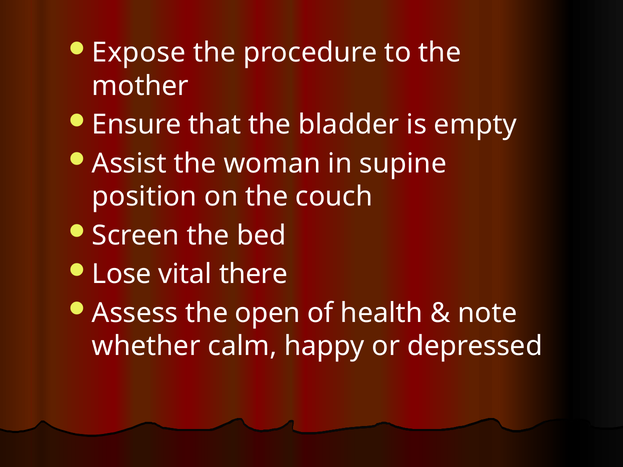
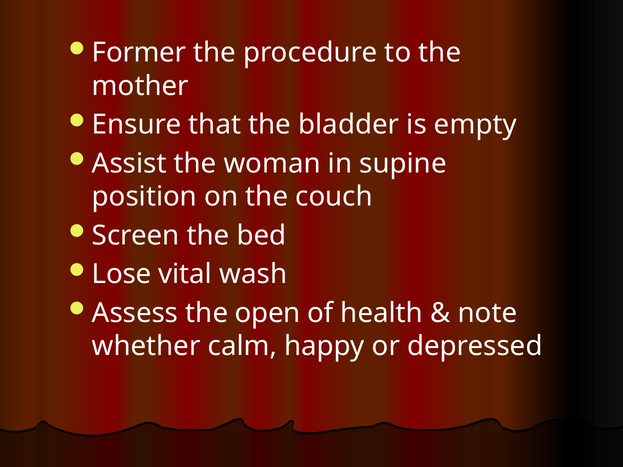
Expose: Expose -> Former
there: there -> wash
